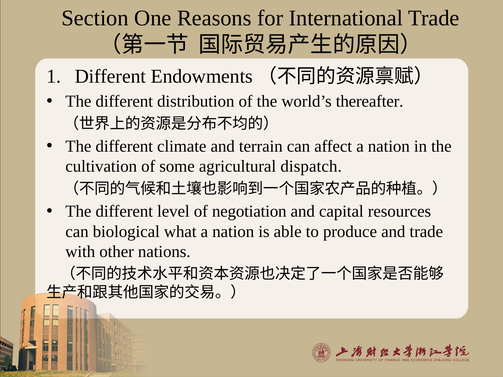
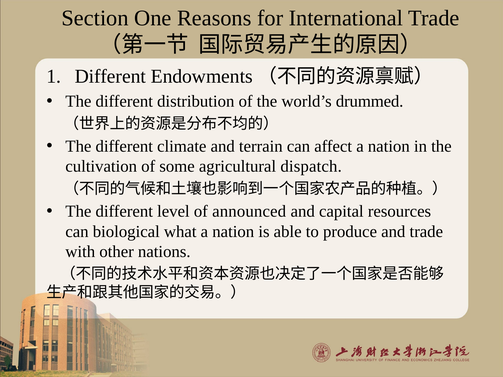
thereafter: thereafter -> drummed
negotiation: negotiation -> announced
